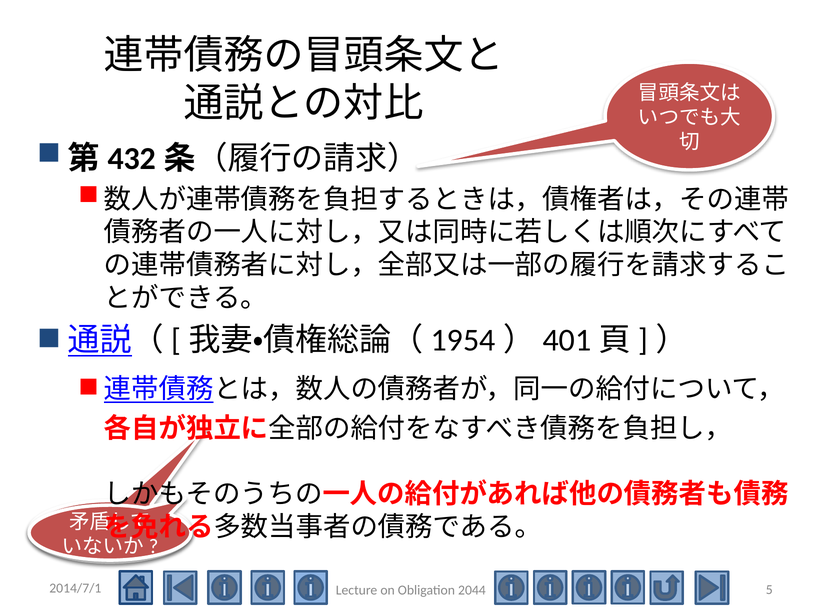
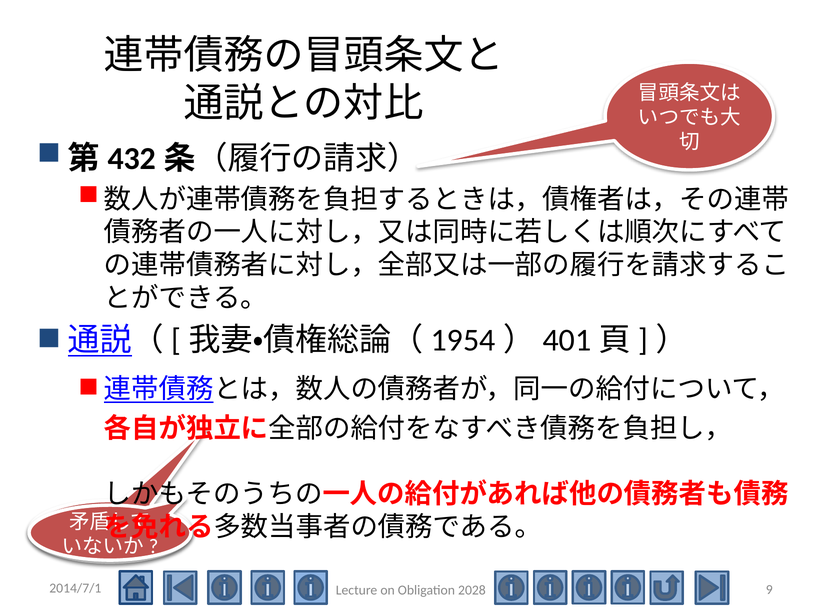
5: 5 -> 9
2044: 2044 -> 2028
